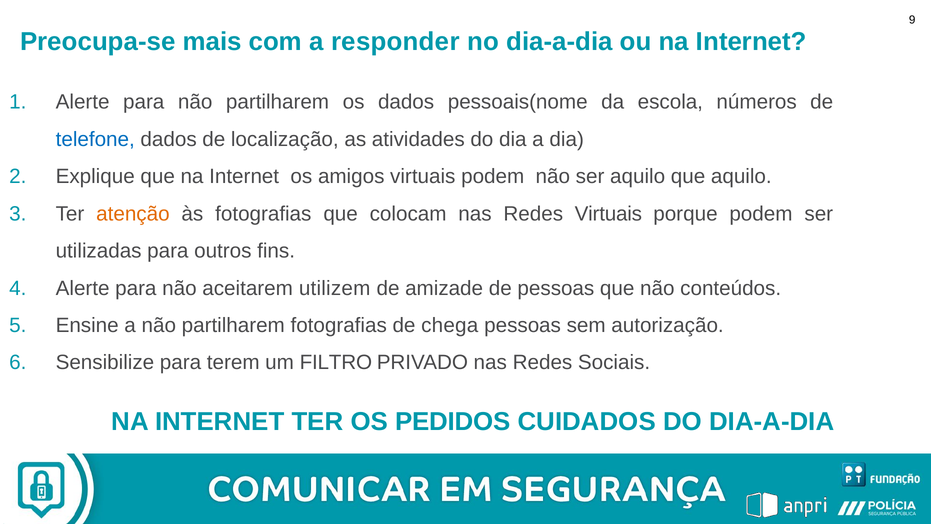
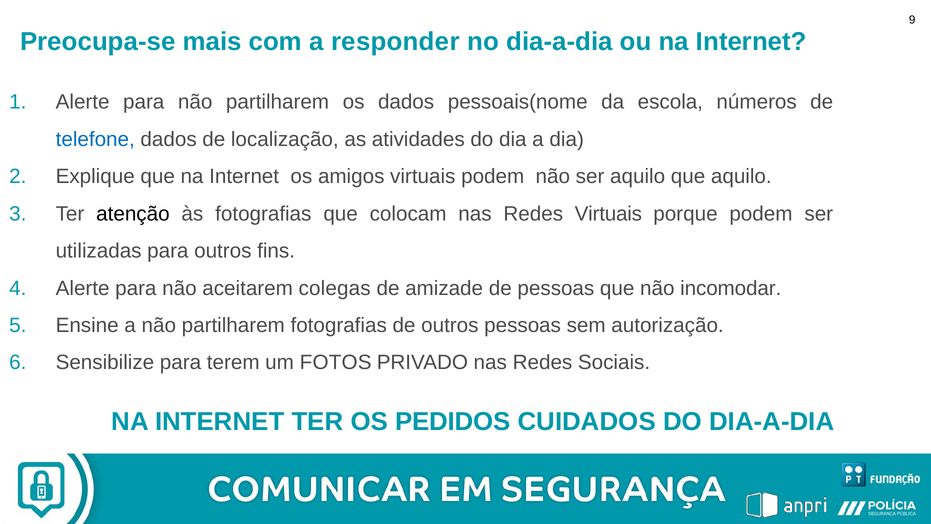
atenção colour: orange -> black
utilizem: utilizem -> colegas
conteúdos: conteúdos -> incomodar
de chega: chega -> outros
FILTRO: FILTRO -> FOTOS
